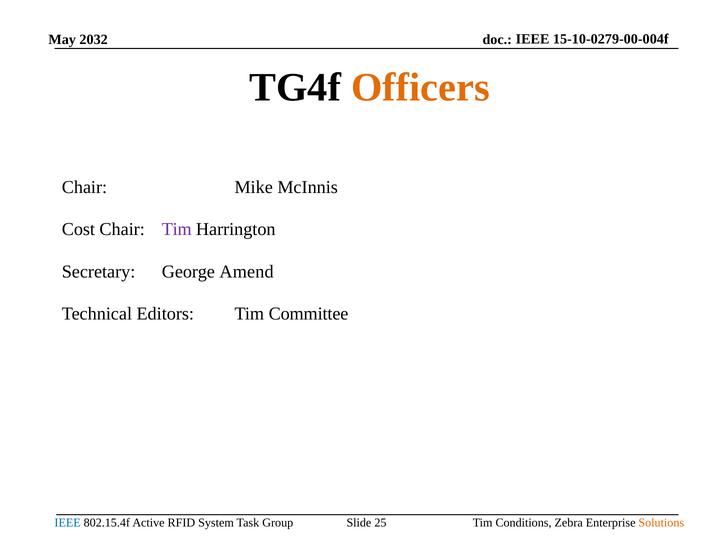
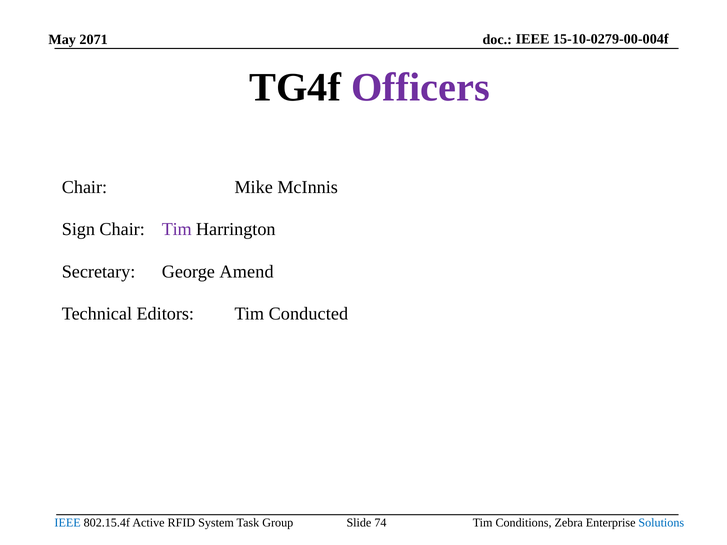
2032: 2032 -> 2071
Officers colour: orange -> purple
Cost: Cost -> Sign
Committee: Committee -> Conducted
Solutions colour: orange -> blue
25: 25 -> 74
